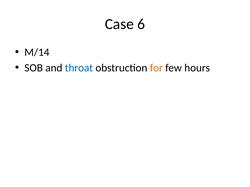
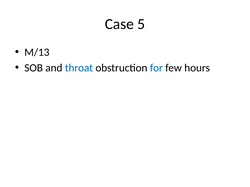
6: 6 -> 5
M/14: M/14 -> M/13
for colour: orange -> blue
